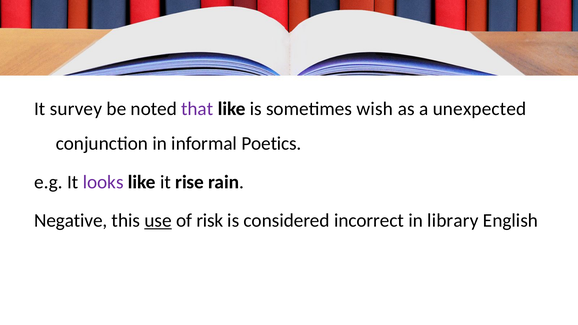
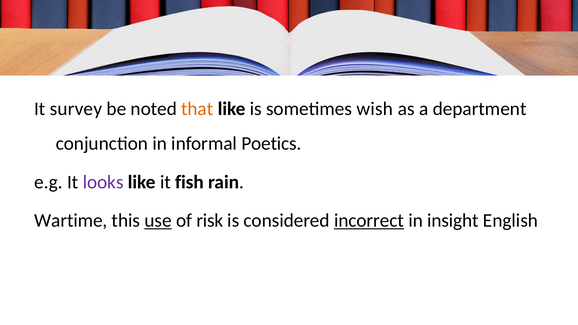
that colour: purple -> orange
unexpected: unexpected -> department
rise: rise -> fish
Negative: Negative -> Wartime
incorrect underline: none -> present
library: library -> insight
